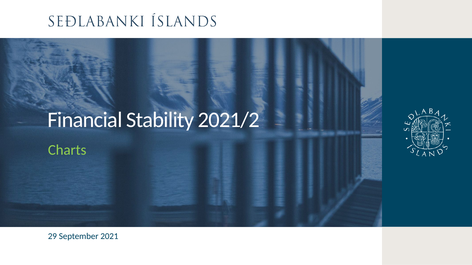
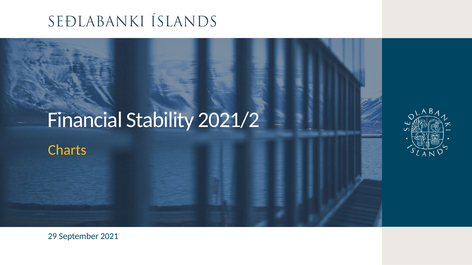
Charts colour: light green -> yellow
